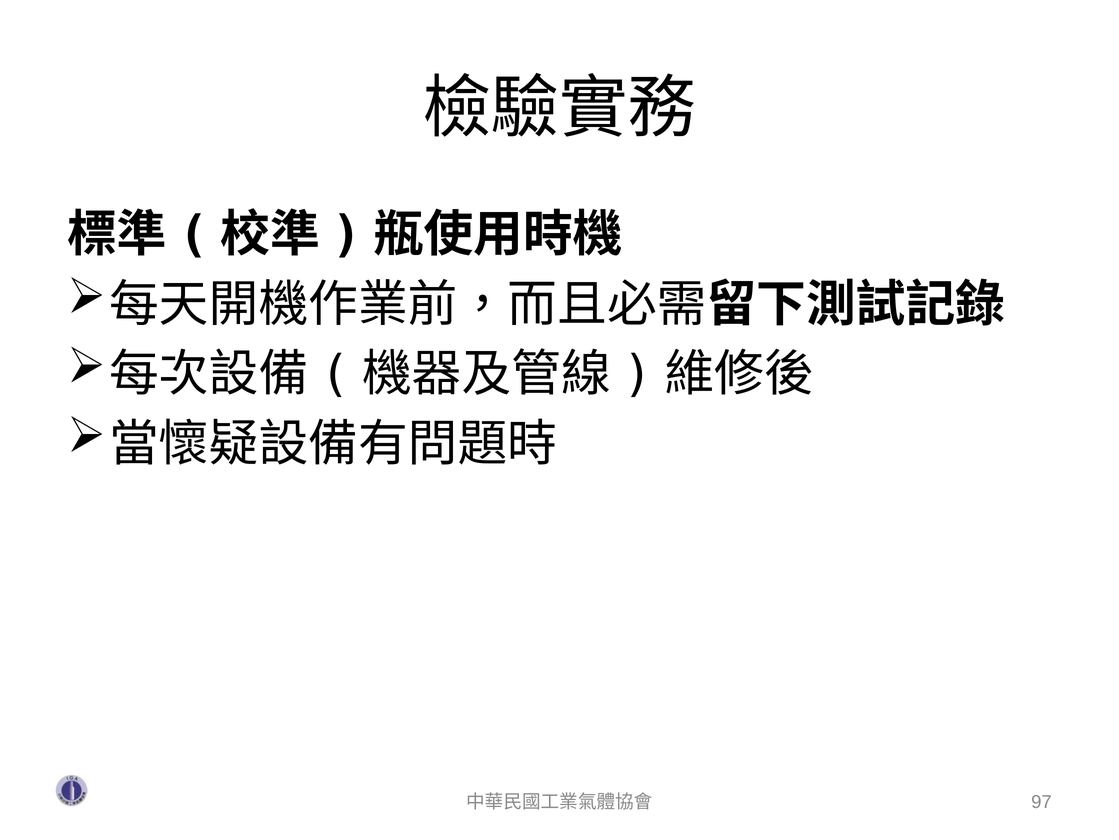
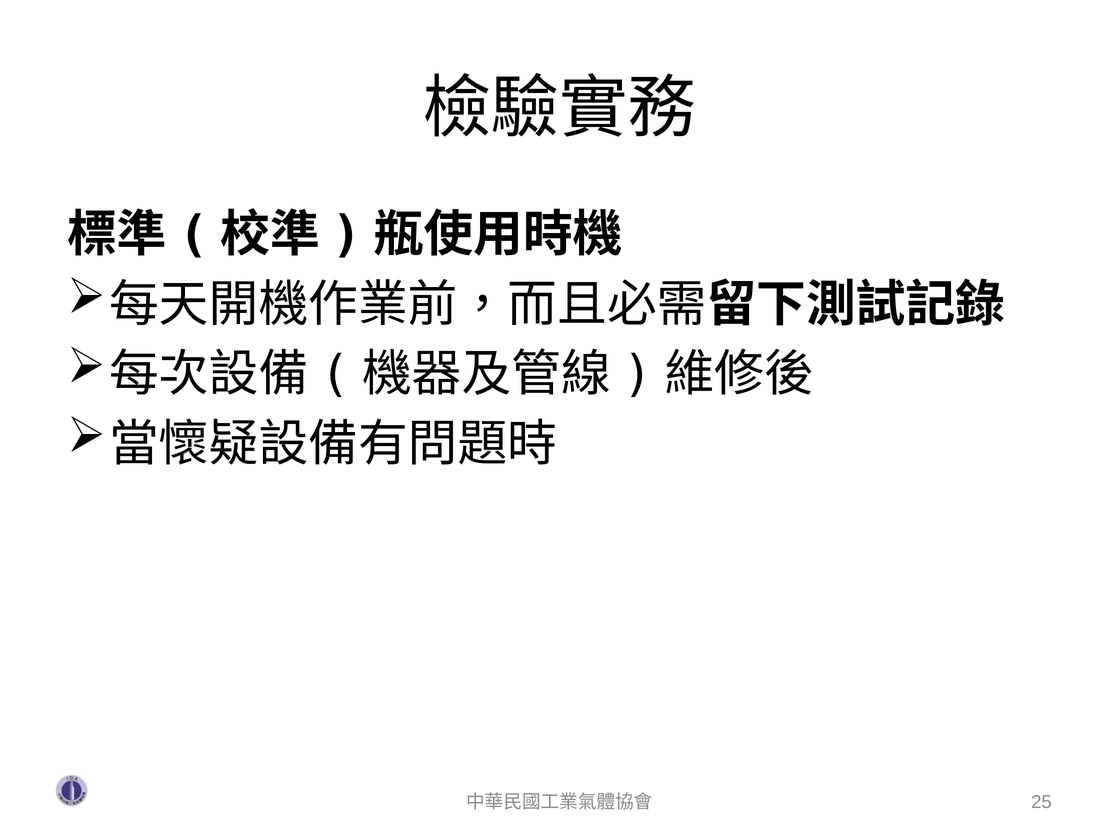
97: 97 -> 25
